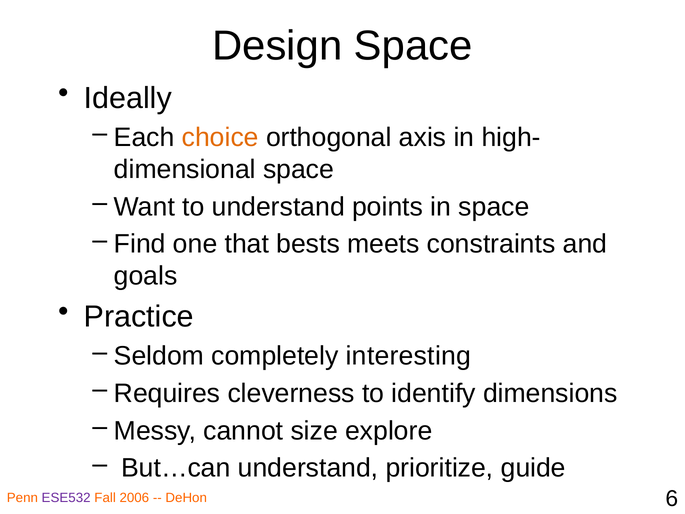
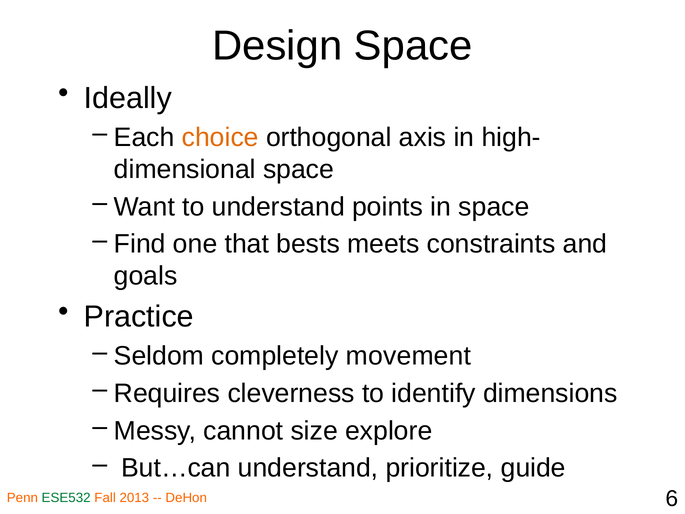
interesting: interesting -> movement
ESE532 colour: purple -> green
2006: 2006 -> 2013
